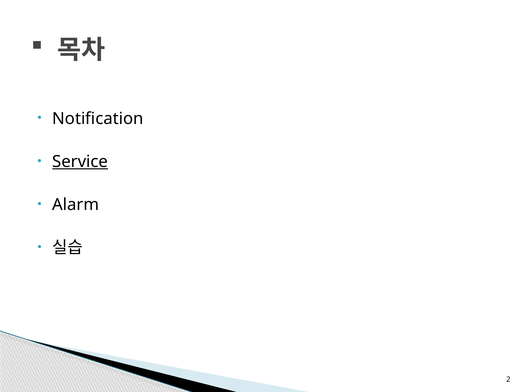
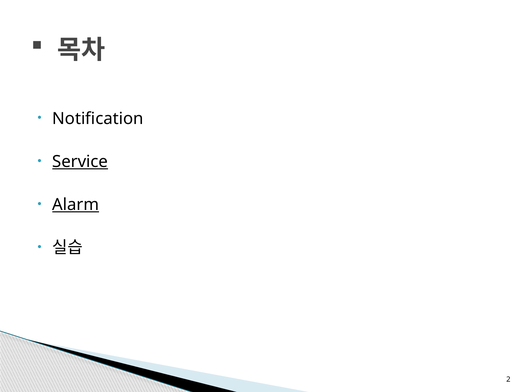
Alarm underline: none -> present
